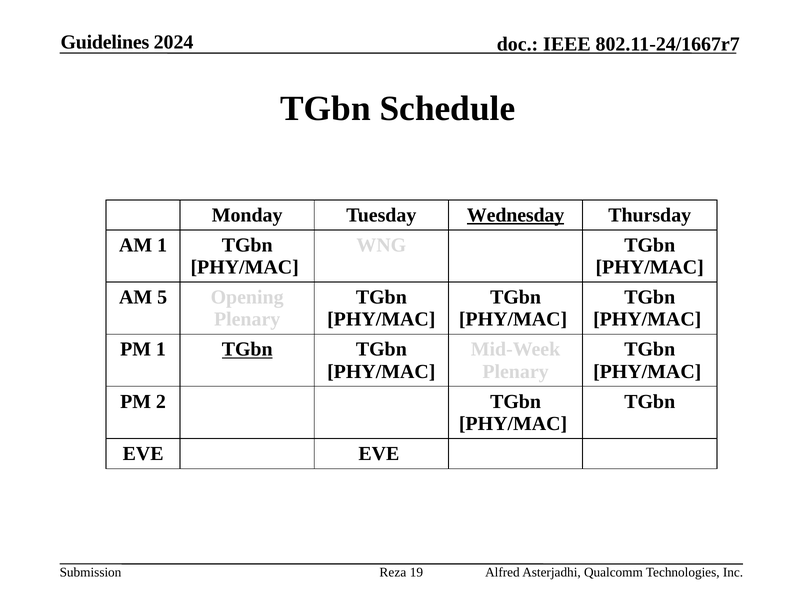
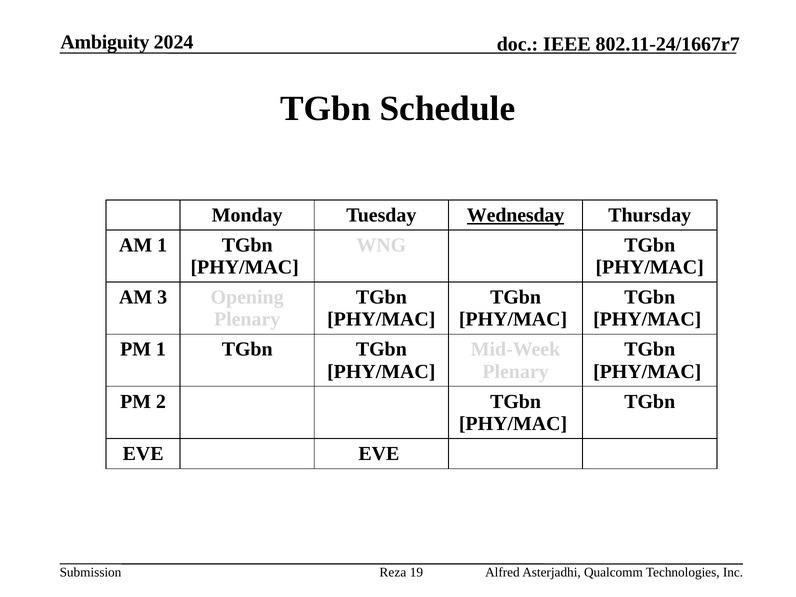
Guidelines: Guidelines -> Ambiguity
5: 5 -> 3
TGbn at (247, 349) underline: present -> none
